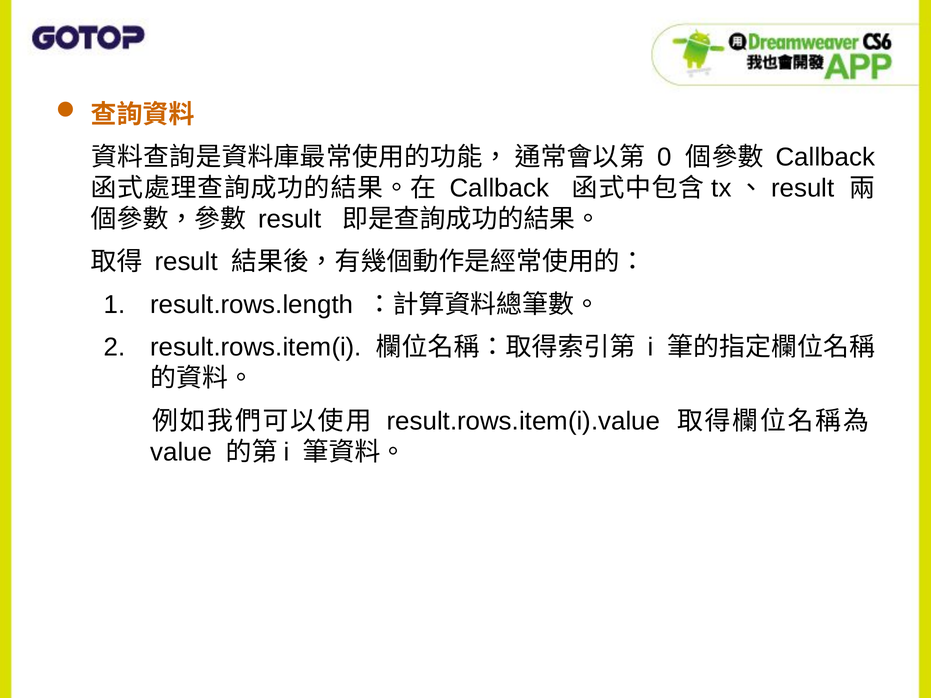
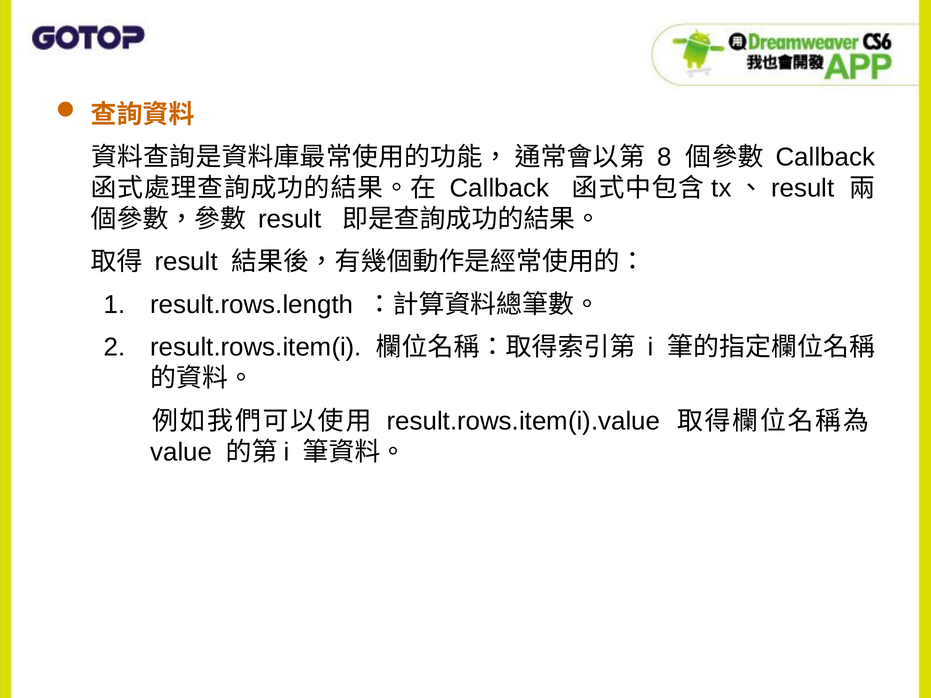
0: 0 -> 8
